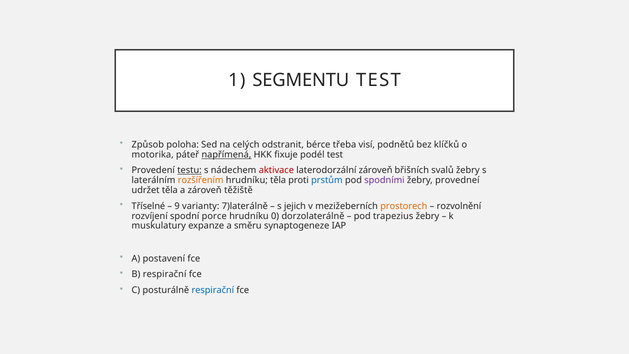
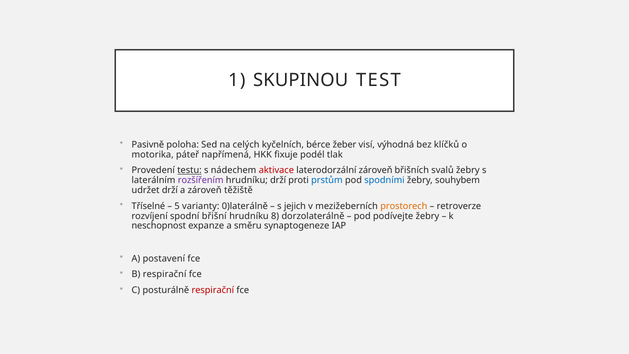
SEGMENTU: SEGMENTU -> SKUPINOU
Způsob: Způsob -> Pasivně
odstranit: odstranit -> kyčelních
třeba: třeba -> žeber
podnětů: podnětů -> výhodná
napřímená underline: present -> none
podél test: test -> tlak
rozšířením colour: orange -> purple
hrudníku těla: těla -> drží
spodními colour: purple -> blue
provedneí: provedneí -> souhybem
udržet těla: těla -> drží
9: 9 -> 5
7)laterálně: 7)laterálně -> 0)laterálně
rozvolnění: rozvolnění -> retroverze
porce: porce -> břišní
0: 0 -> 8
trapezius: trapezius -> podívejte
muskulatury: muskulatury -> neschopnost
respirační at (213, 290) colour: blue -> red
